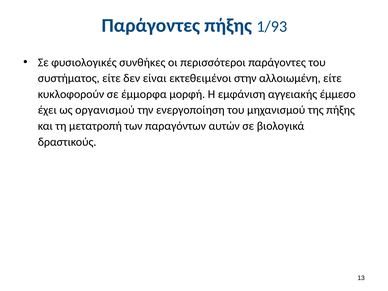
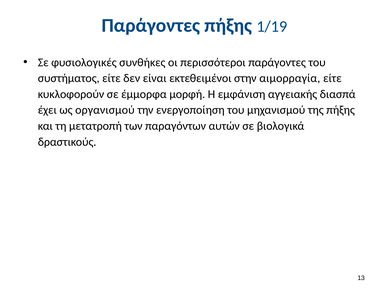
1/93: 1/93 -> 1/19
αλλοιωμένη: αλλοιωμένη -> αιμορραγία
έμμεσο: έμμεσο -> διασπά
